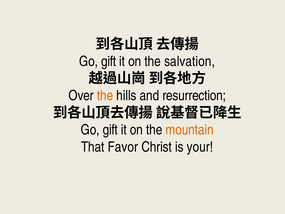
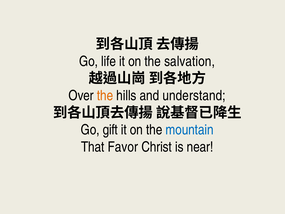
gift at (109, 61): gift -> life
resurrection: resurrection -> understand
mountain colour: orange -> blue
your: your -> near
